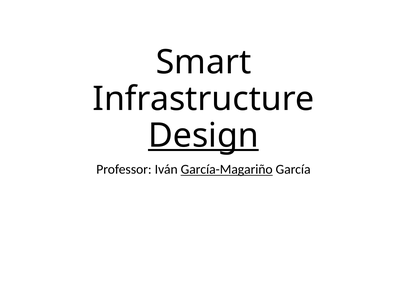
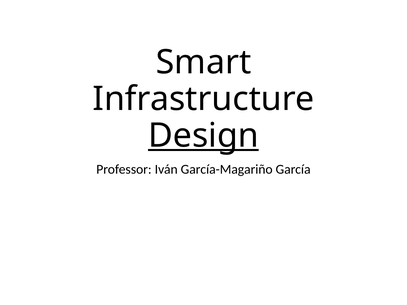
García-Magariño underline: present -> none
